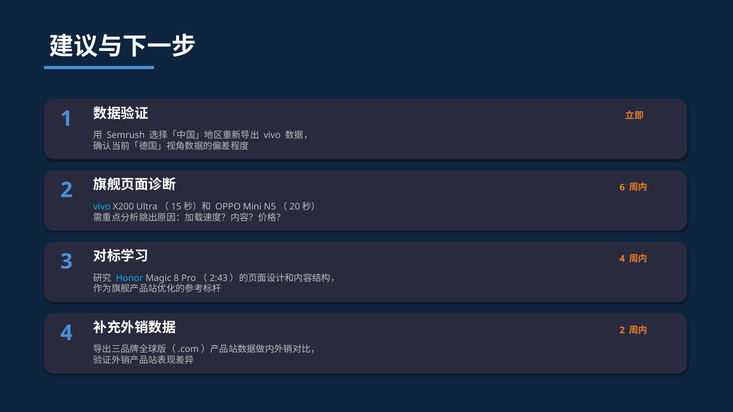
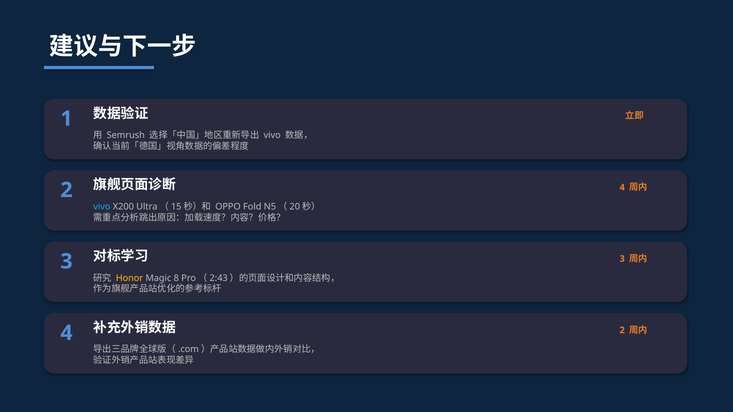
6 at (622, 187): 6 -> 4
Mini: Mini -> Fold
4 at (622, 259): 4 -> 3
Honor colour: light blue -> yellow
